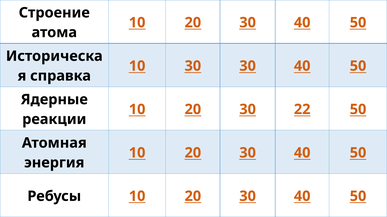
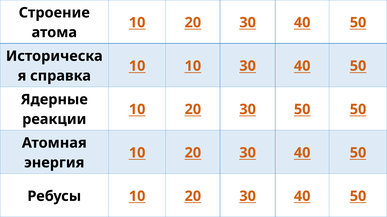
10 30: 30 -> 10
30 22: 22 -> 50
